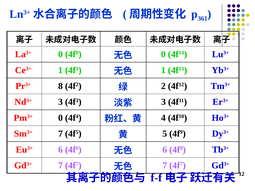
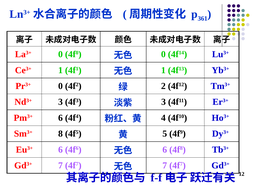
Pr3+ 8: 8 -> 0
Pm3+ 0: 0 -> 6
Sm3+ 7: 7 -> 8
